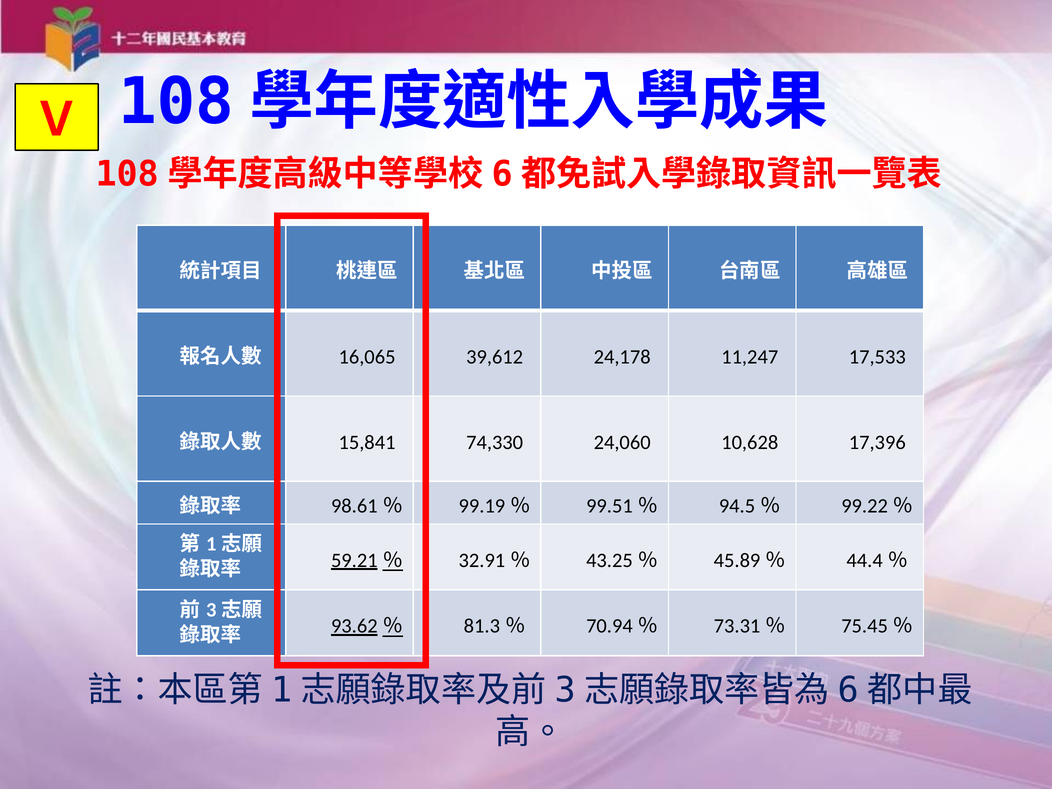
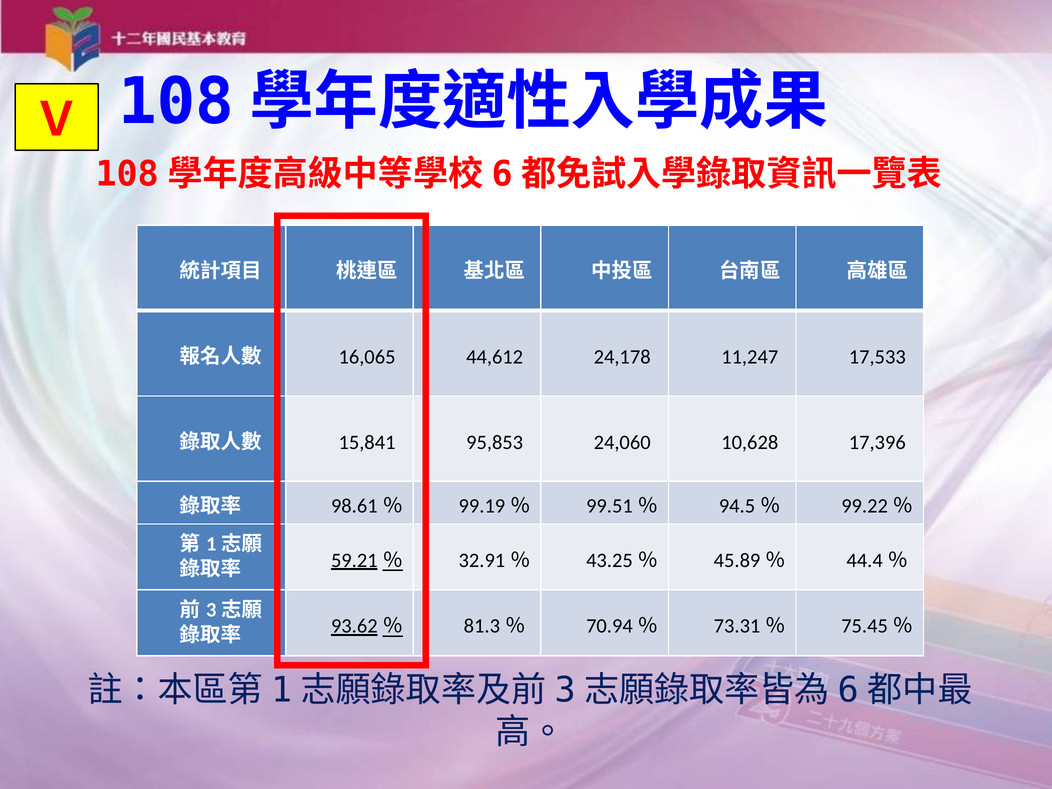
39,612: 39,612 -> 44,612
74,330: 74,330 -> 95,853
